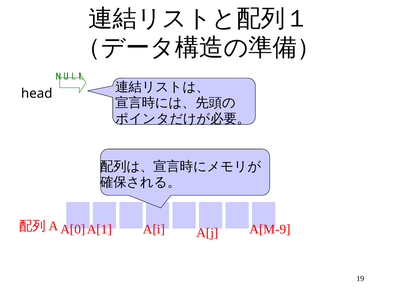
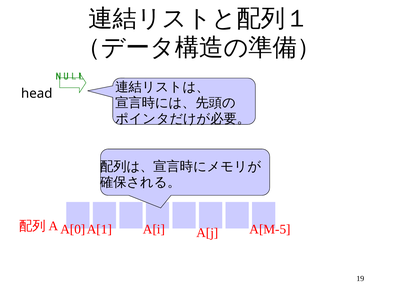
A[M-9: A[M-9 -> A[M-5
